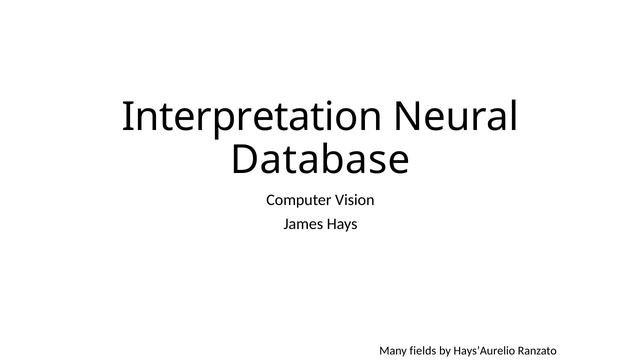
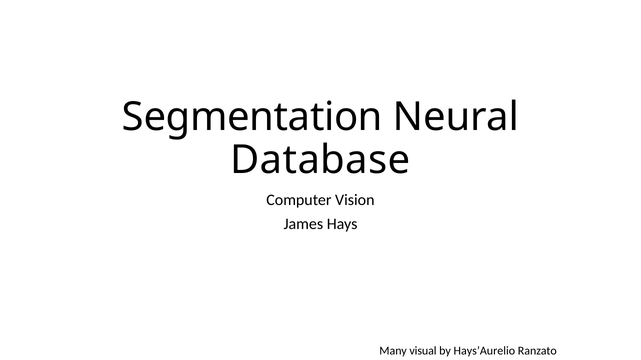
Interpretation: Interpretation -> Segmentation
fields: fields -> visual
